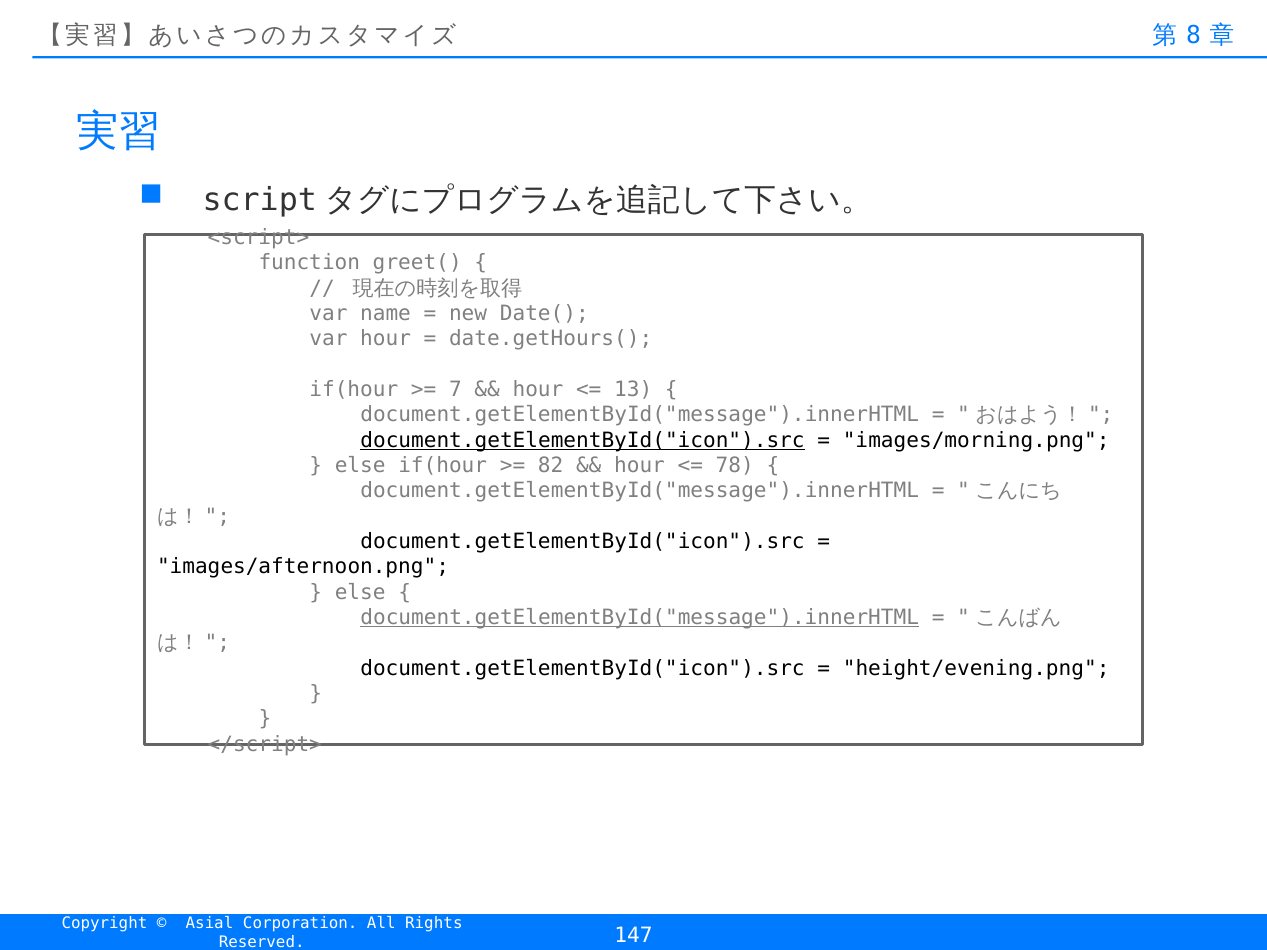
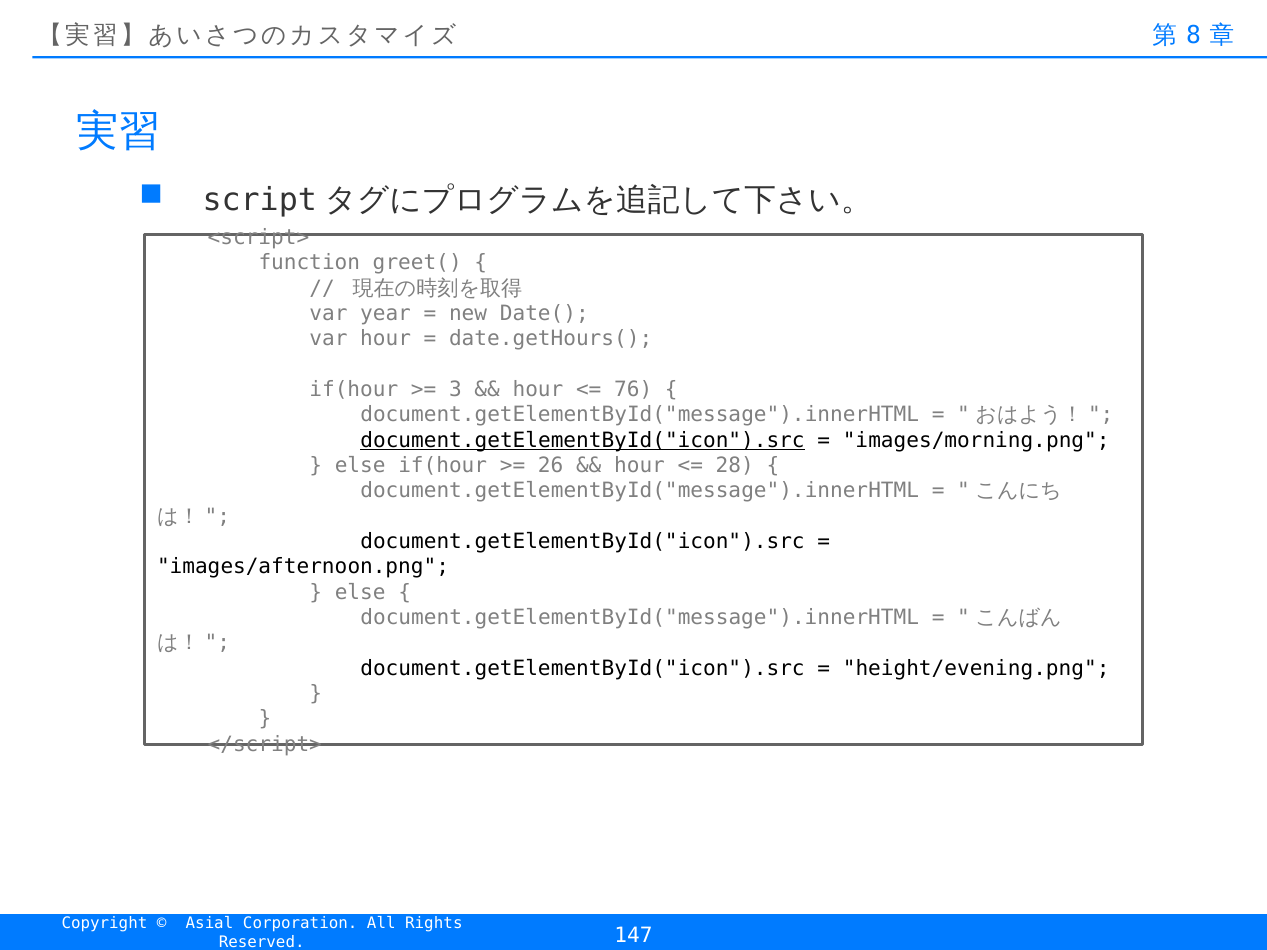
name: name -> year
7: 7 -> 3
13: 13 -> 76
82: 82 -> 26
78: 78 -> 28
document.getElementById("message").innerHTML at (640, 618) underline: present -> none
